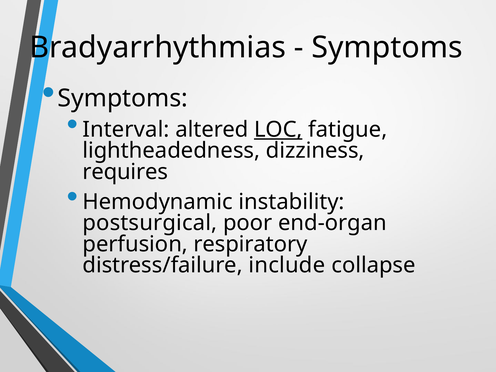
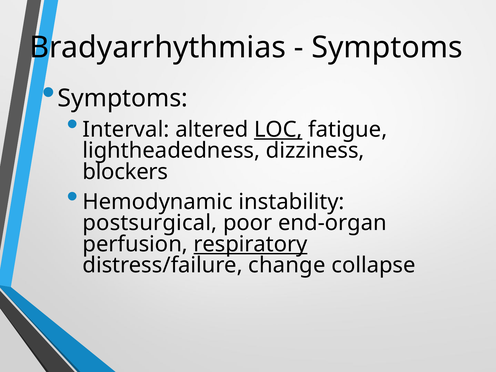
requires: requires -> blockers
respiratory underline: none -> present
include: include -> change
